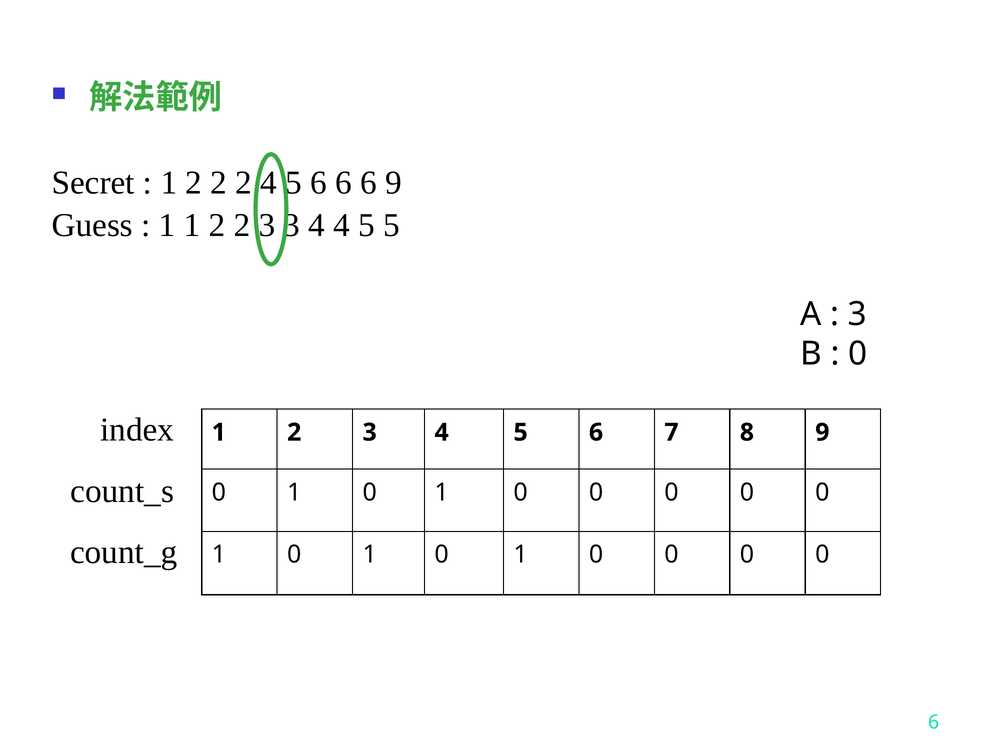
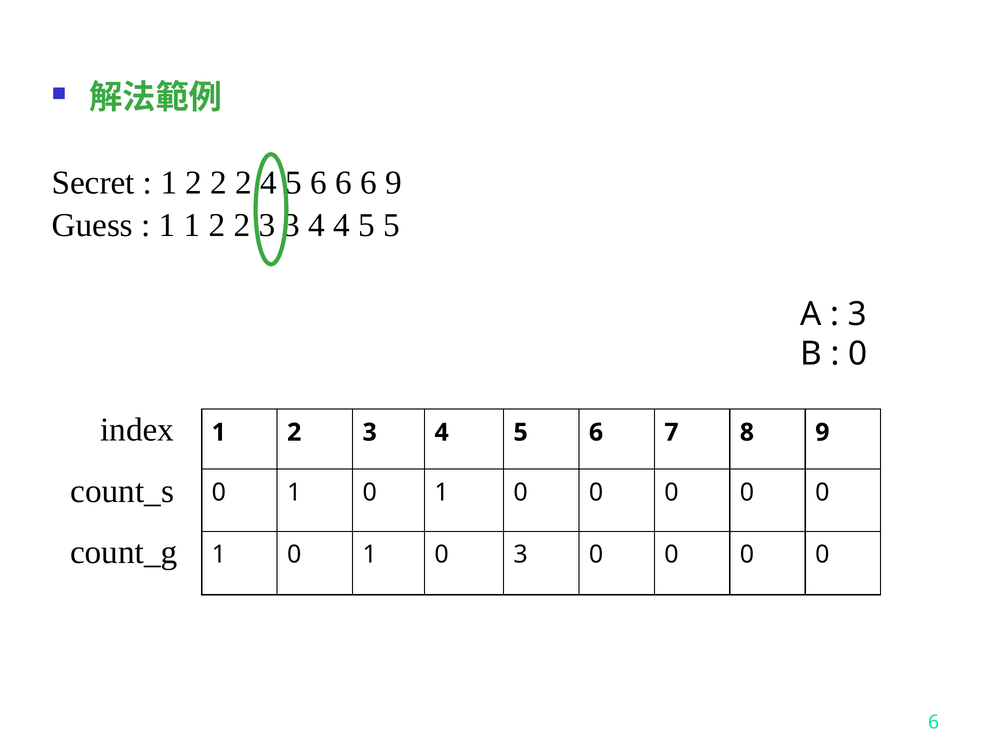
1 at (521, 555): 1 -> 3
